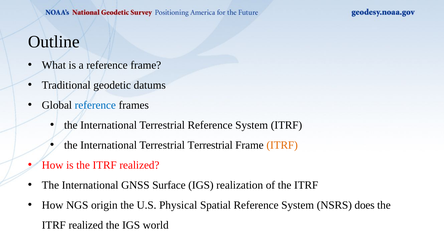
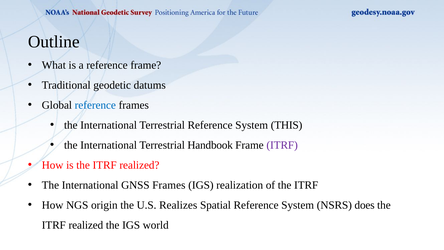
System ITRF: ITRF -> THIS
Terrestrial Terrestrial: Terrestrial -> Handbook
ITRF at (282, 145) colour: orange -> purple
GNSS Surface: Surface -> Frames
Physical: Physical -> Realizes
